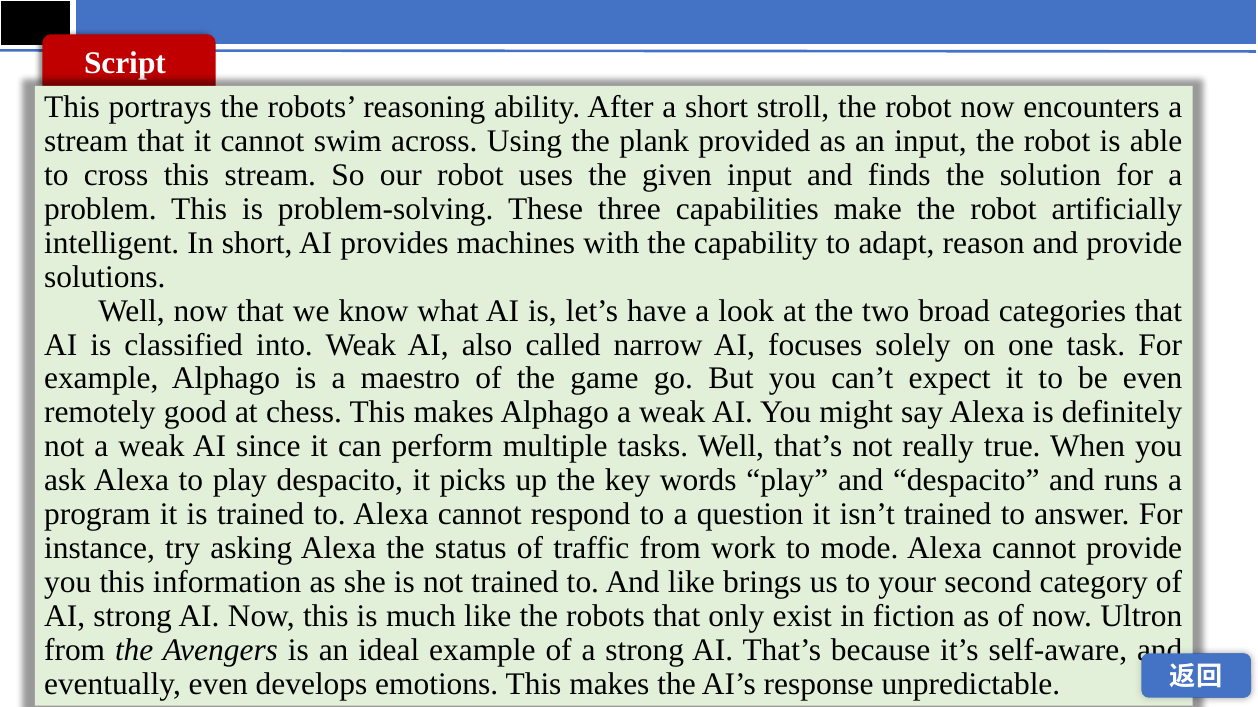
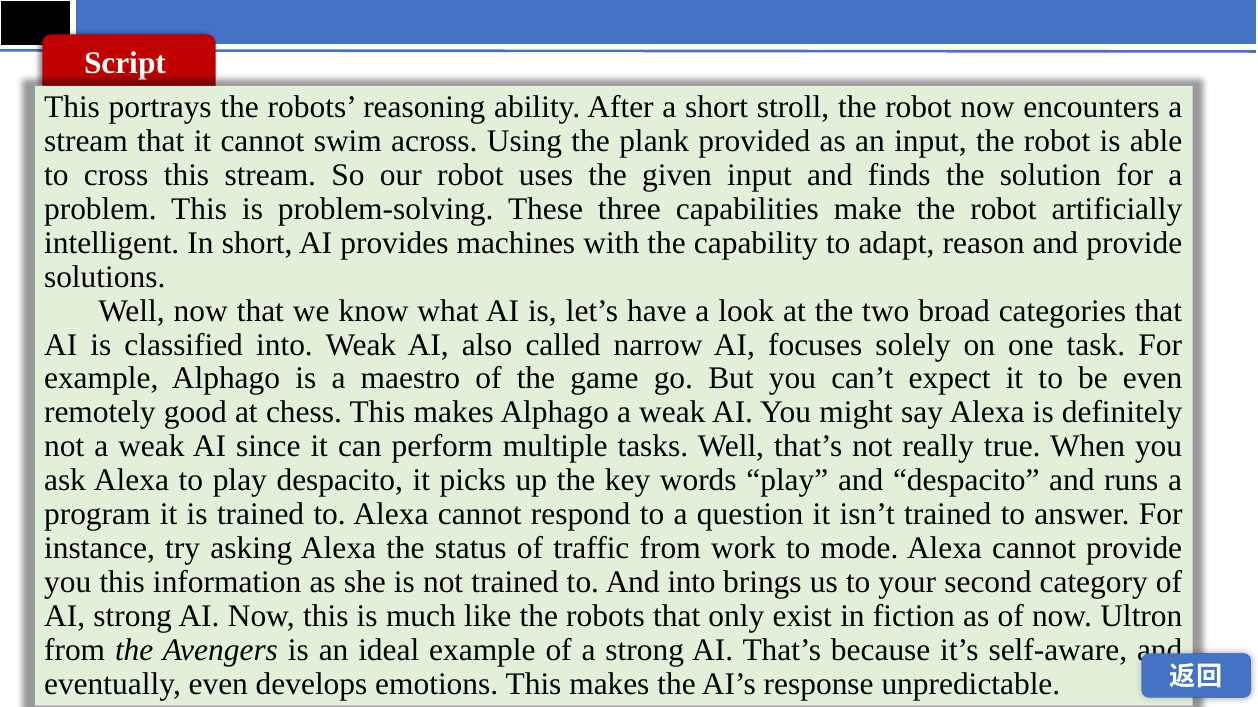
And like: like -> into
